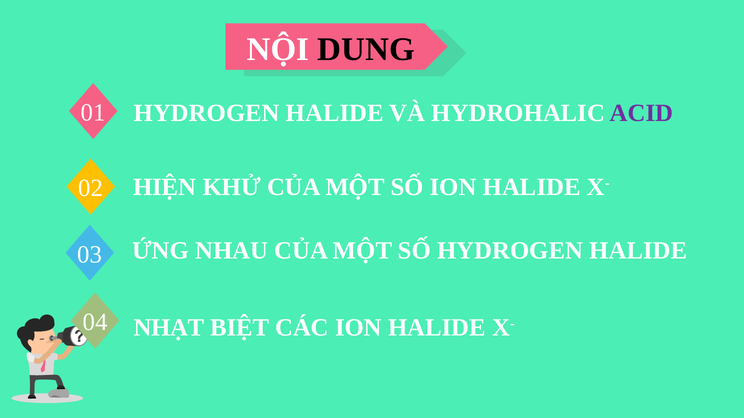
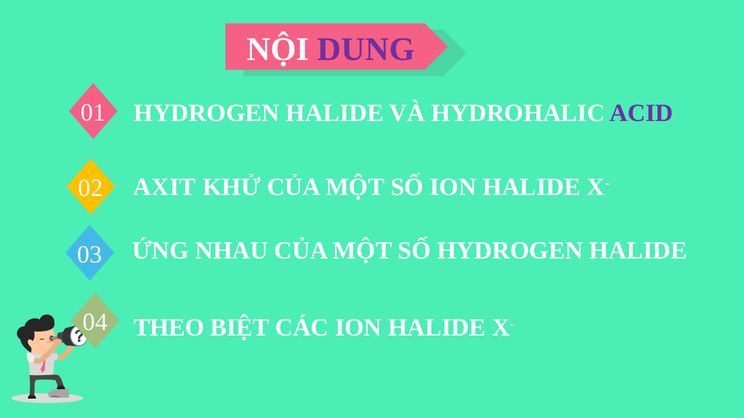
DUNG colour: black -> purple
HIỆN: HIỆN -> AXIT
NHẠT: NHẠT -> THEO
